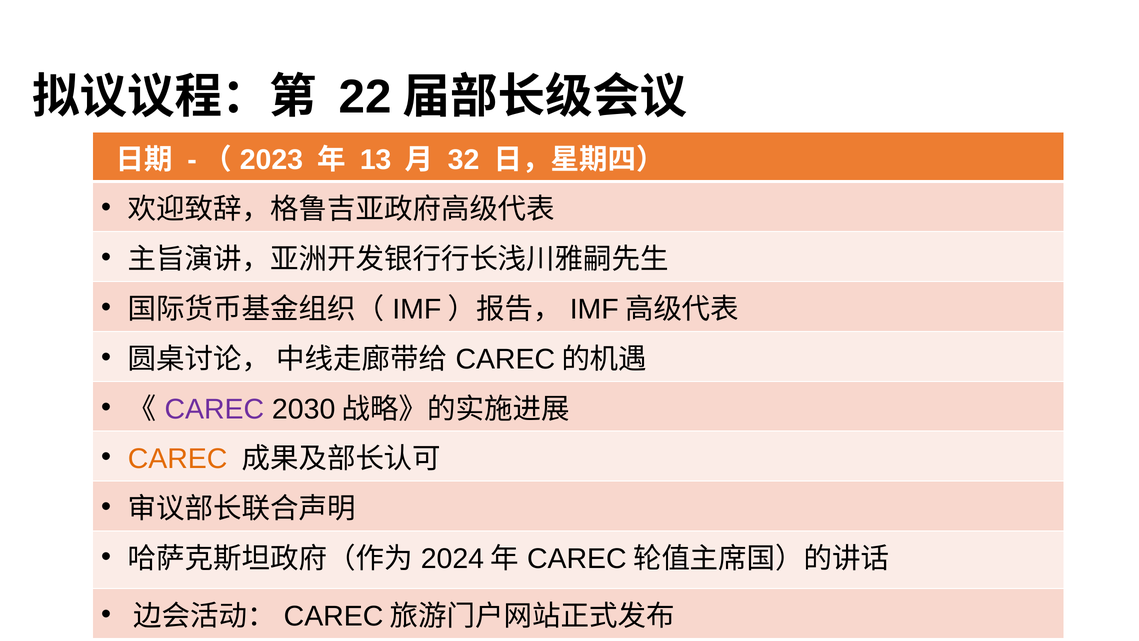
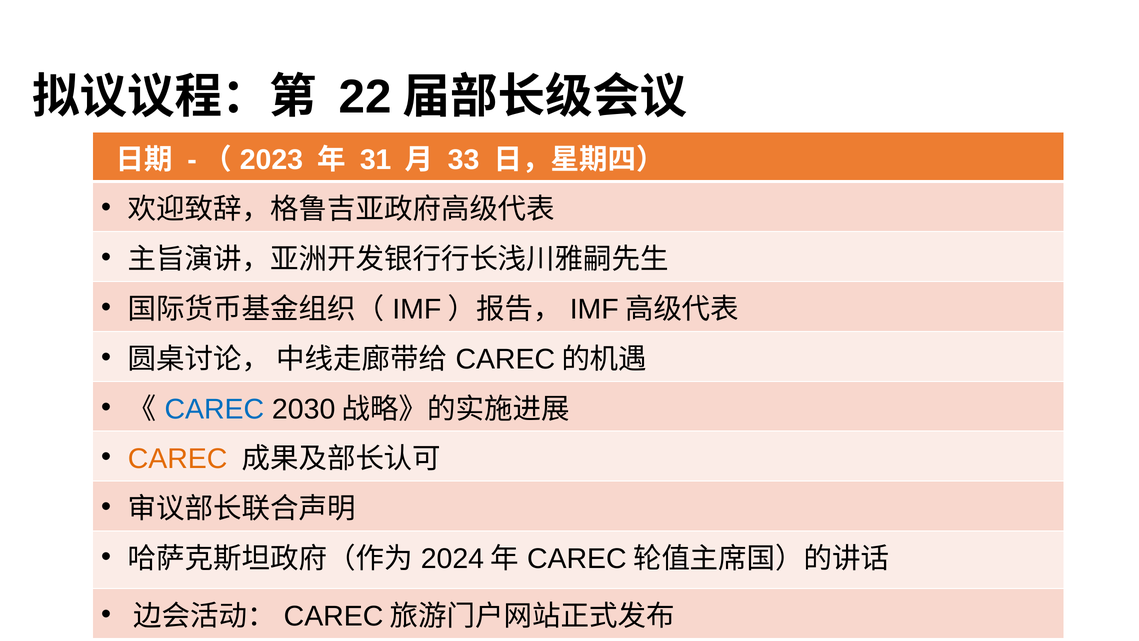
13: 13 -> 31
32: 32 -> 33
CAREC at (214, 409) colour: purple -> blue
